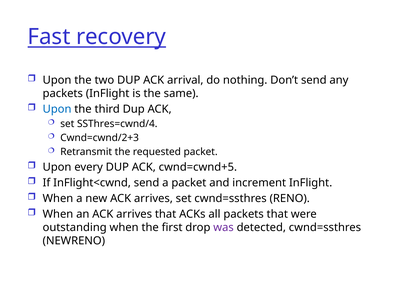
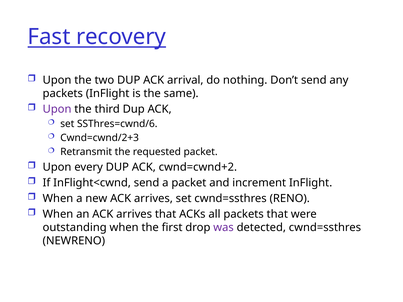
Upon at (57, 109) colour: blue -> purple
SSThres=cwnd/4: SSThres=cwnd/4 -> SSThres=cwnd/6
cwnd=cwnd+5: cwnd=cwnd+5 -> cwnd=cwnd+2
